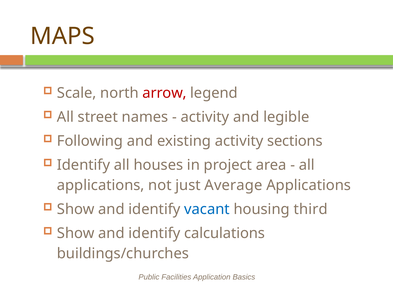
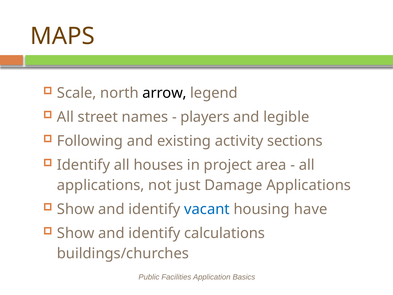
arrow colour: red -> black
activity at (205, 117): activity -> players
Average: Average -> Damage
third: third -> have
